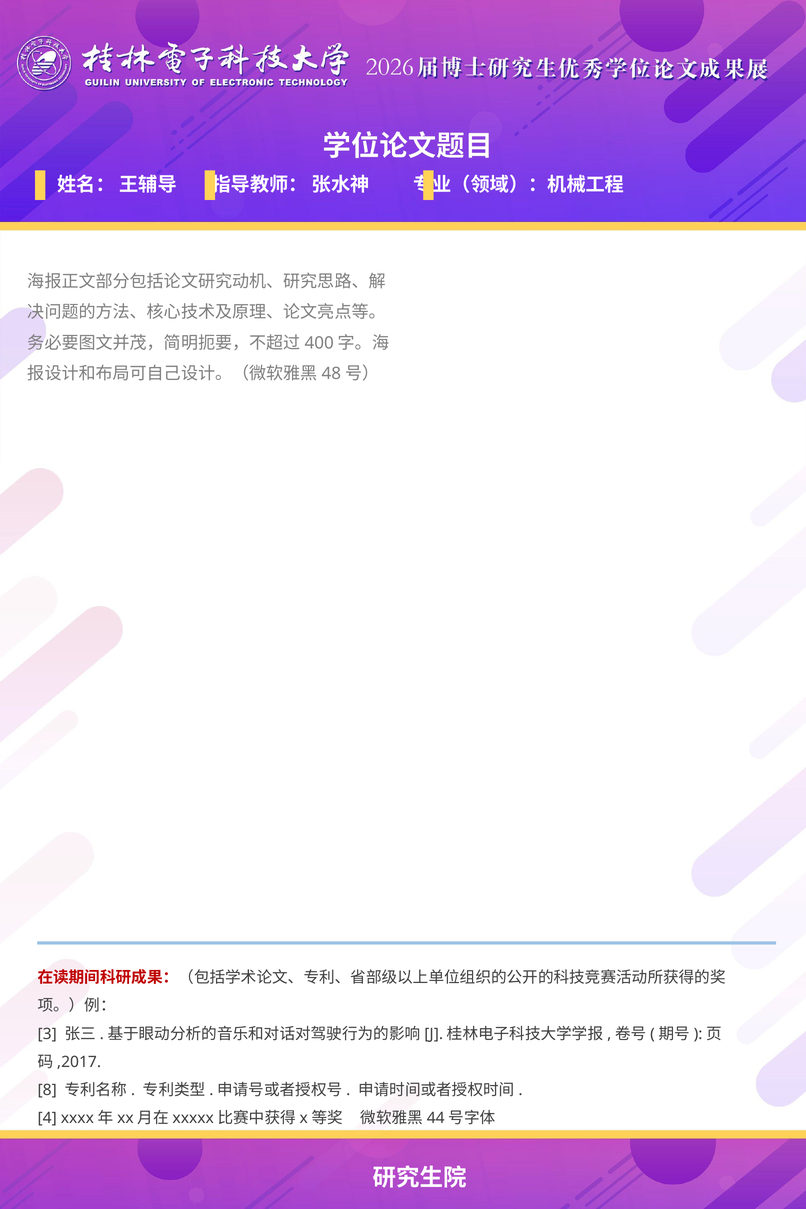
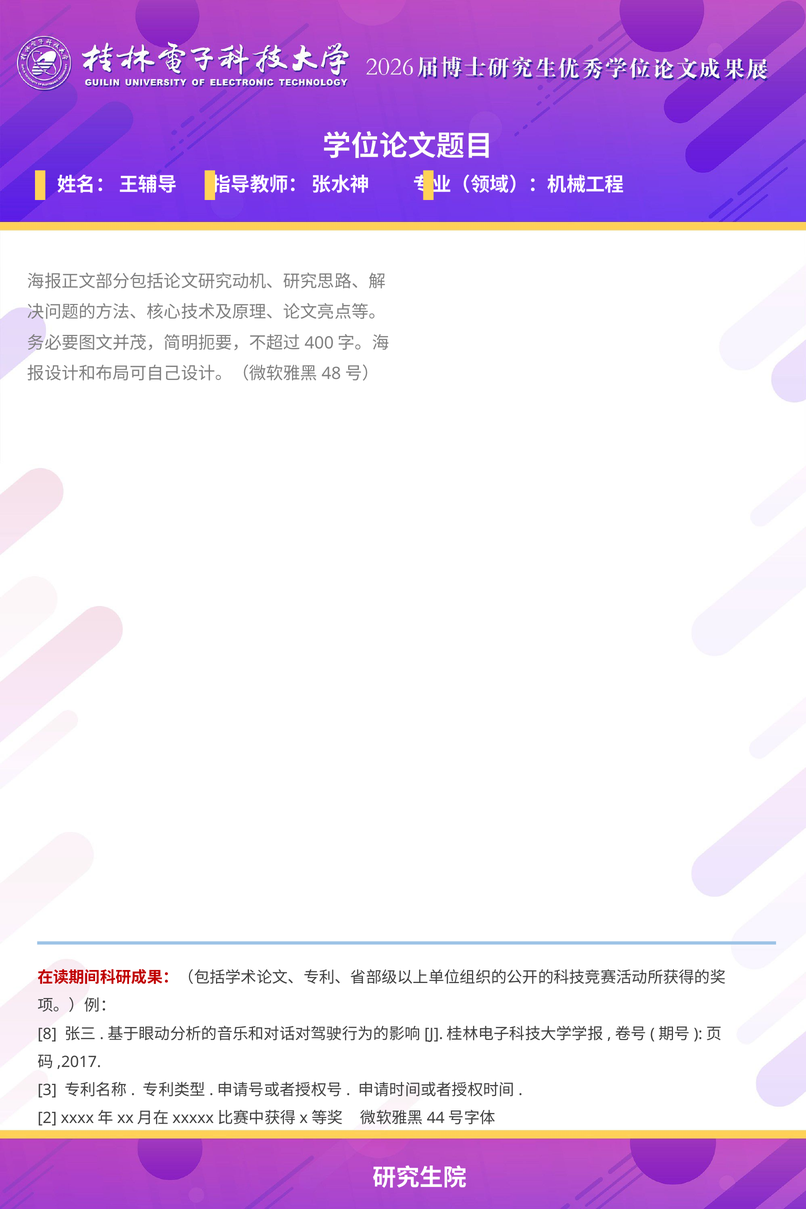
3: 3 -> 8
8: 8 -> 3
4: 4 -> 2
